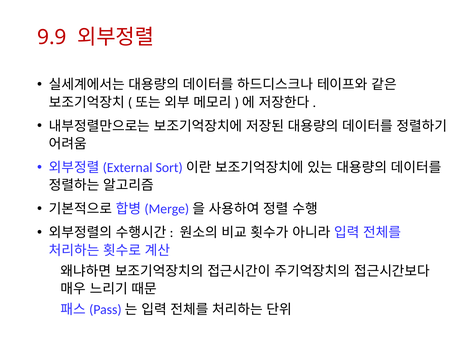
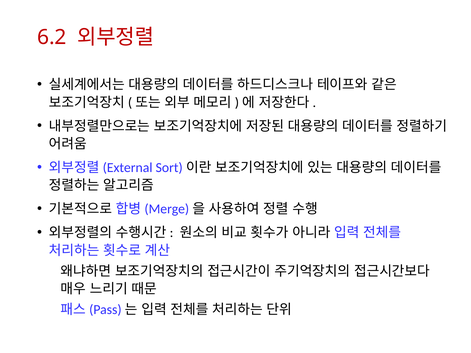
9.9: 9.9 -> 6.2
